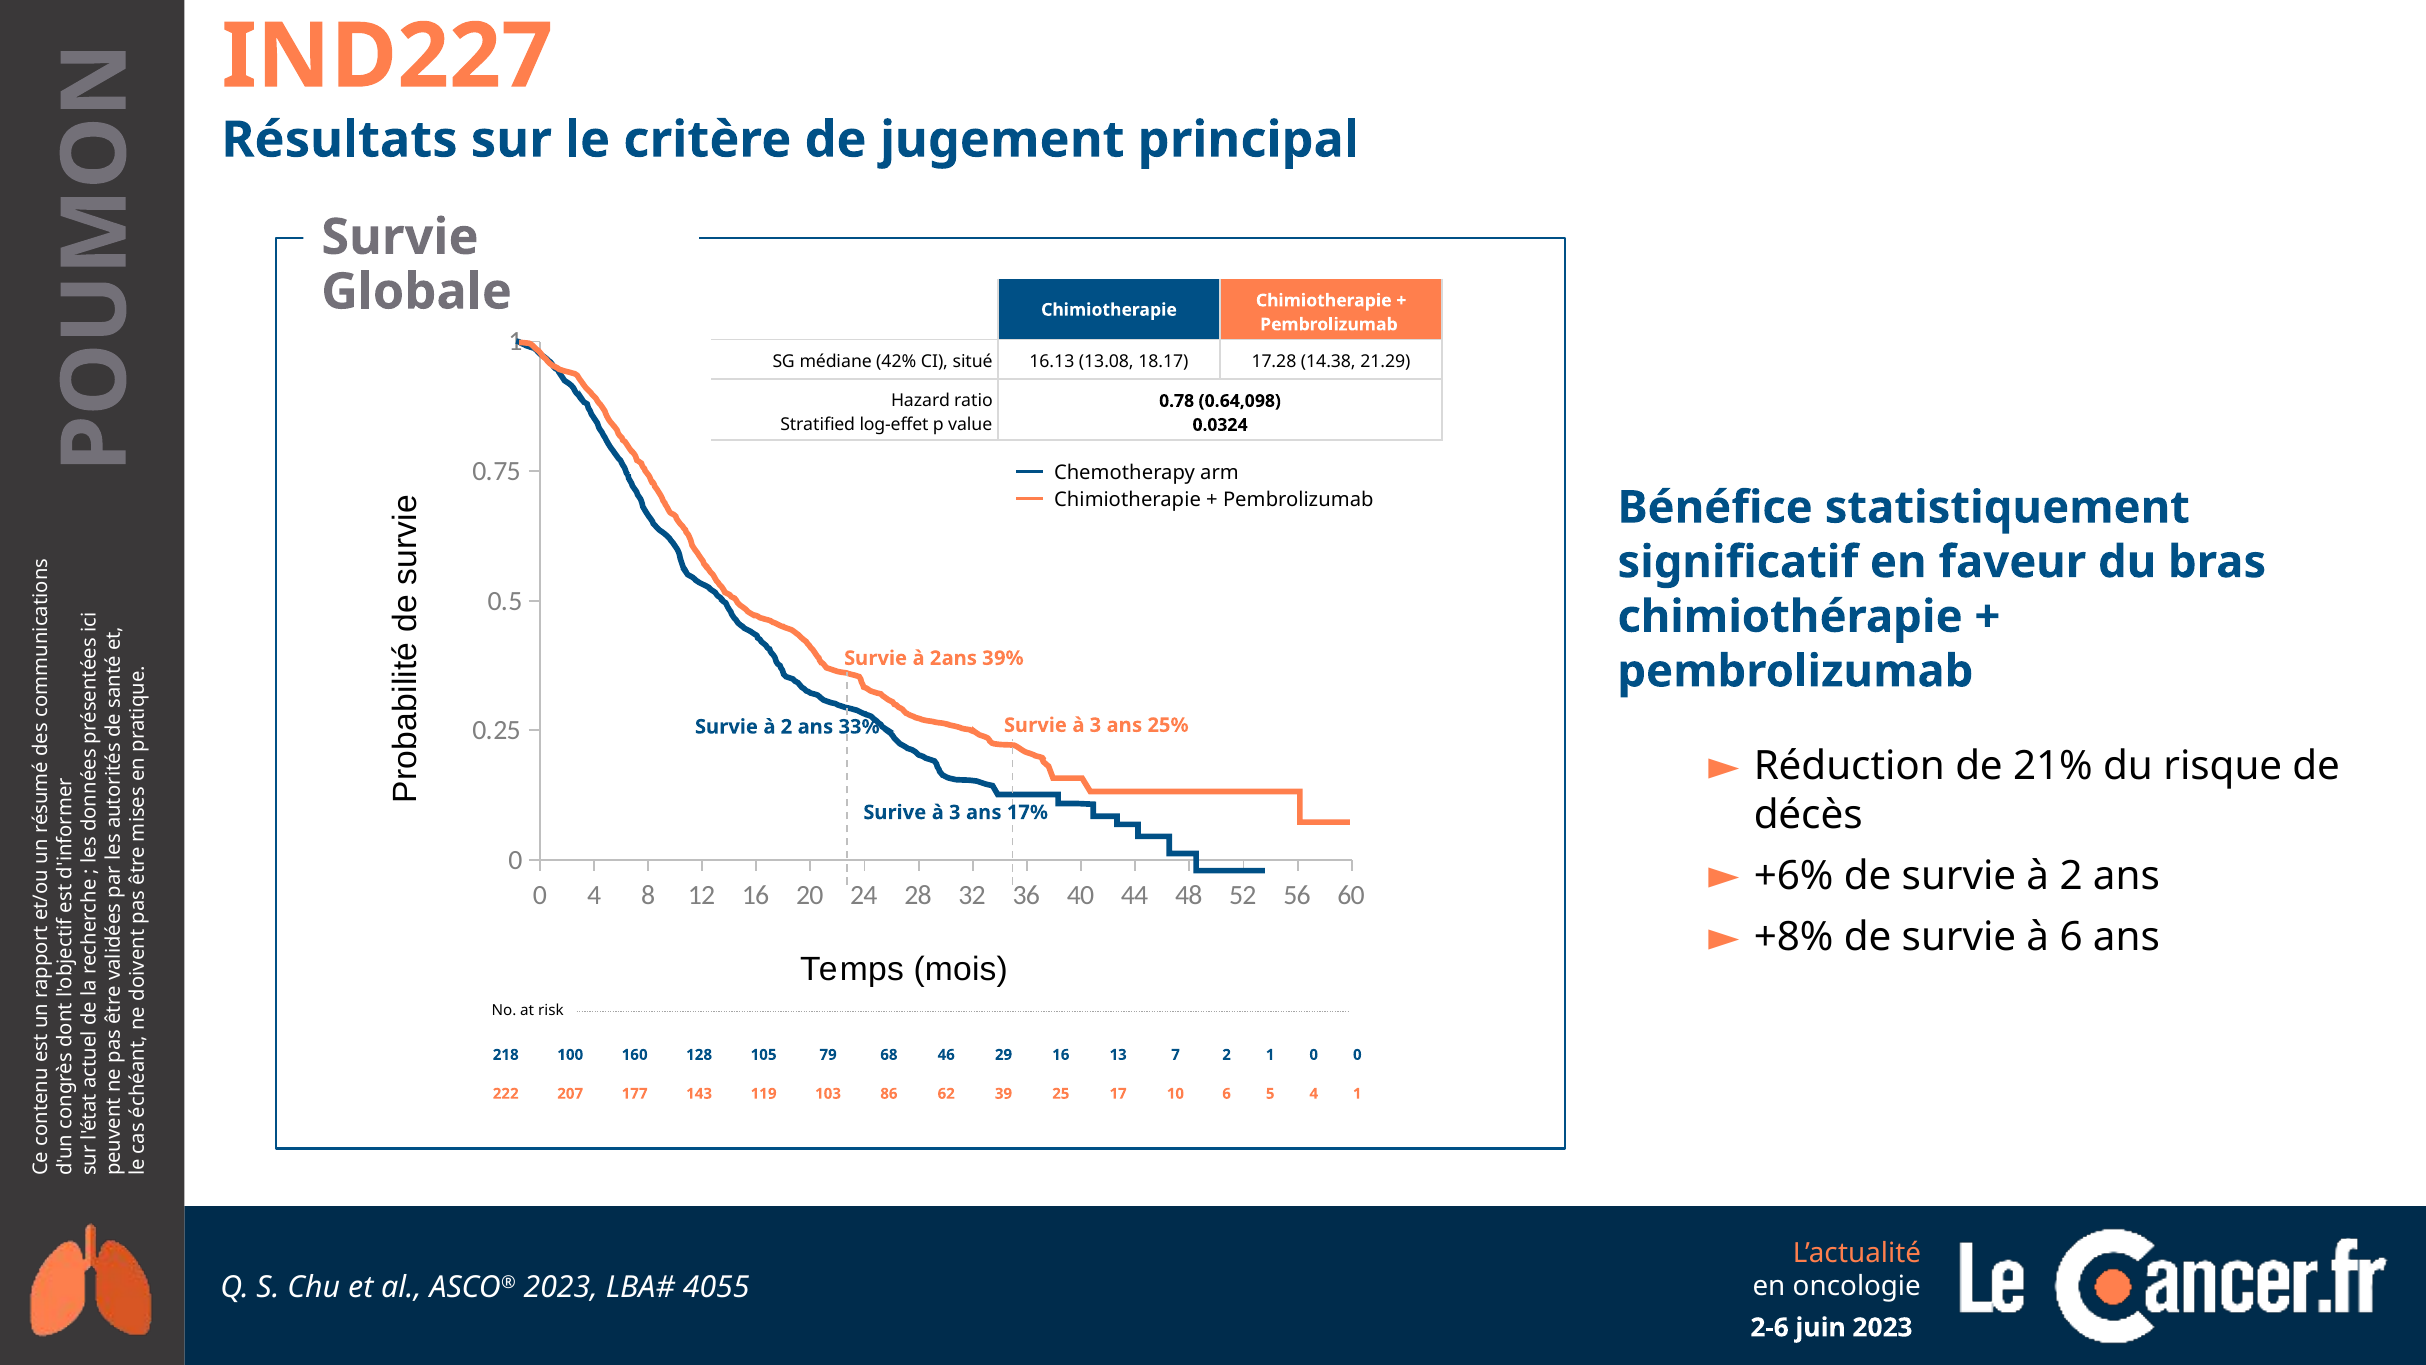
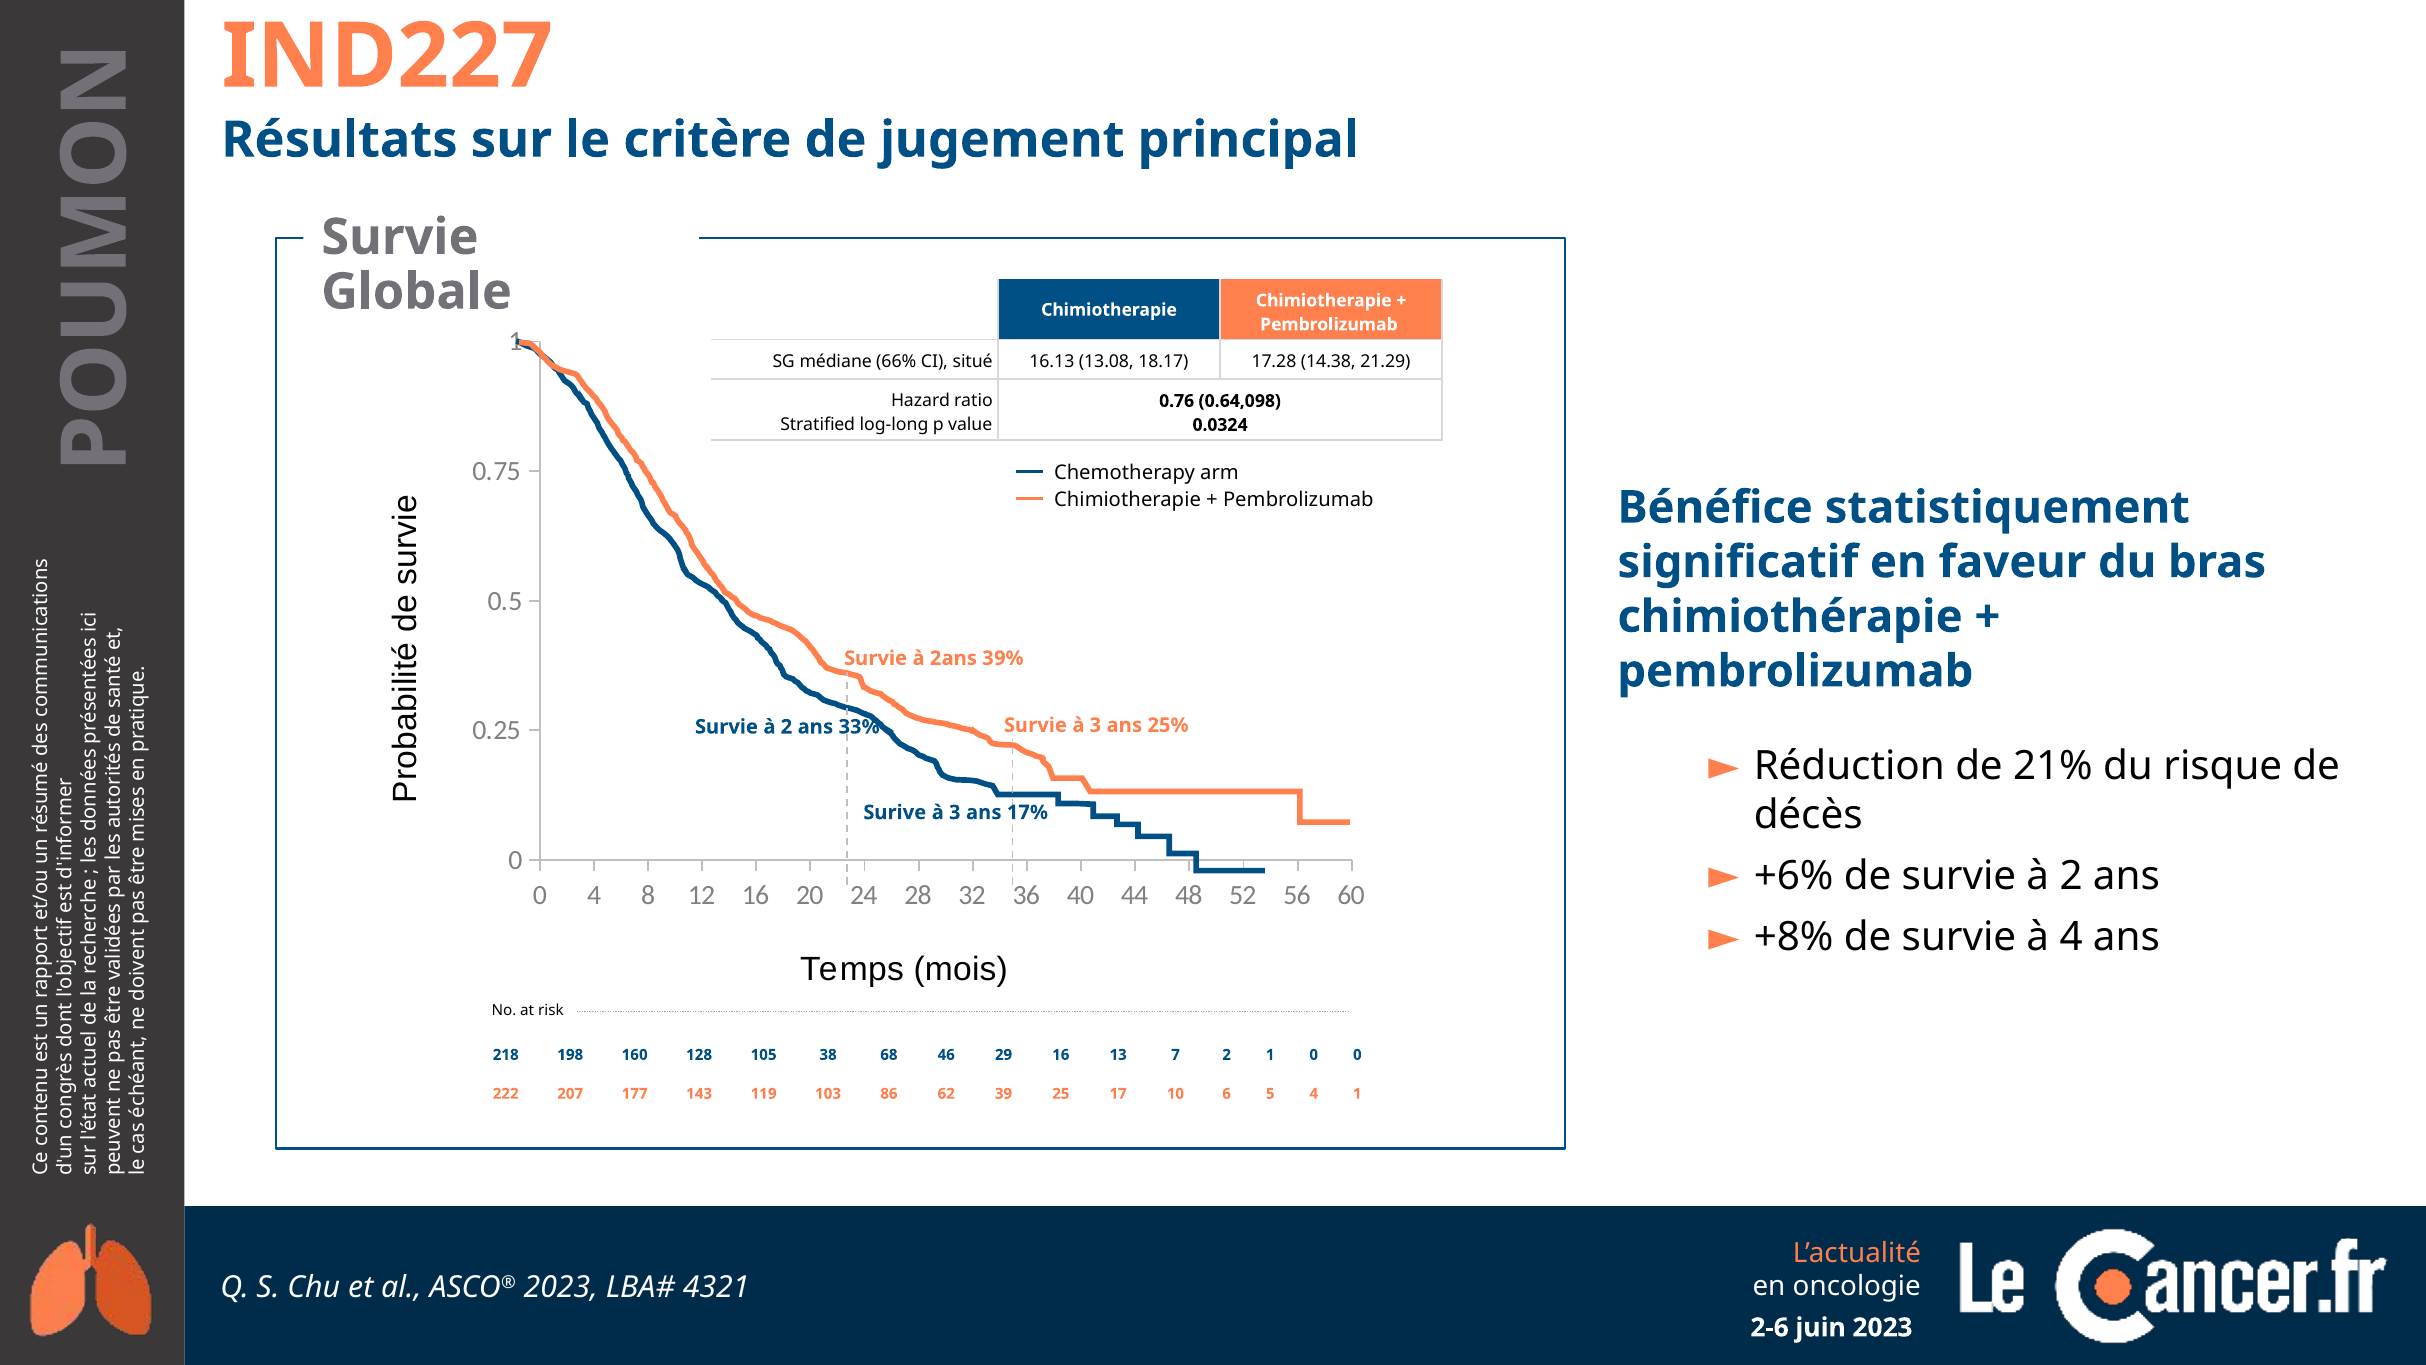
42%: 42% -> 66%
0.78: 0.78 -> 0.76
log-effet: log-effet -> log-long
à 6: 6 -> 4
100: 100 -> 198
79: 79 -> 38
4055: 4055 -> 4321
